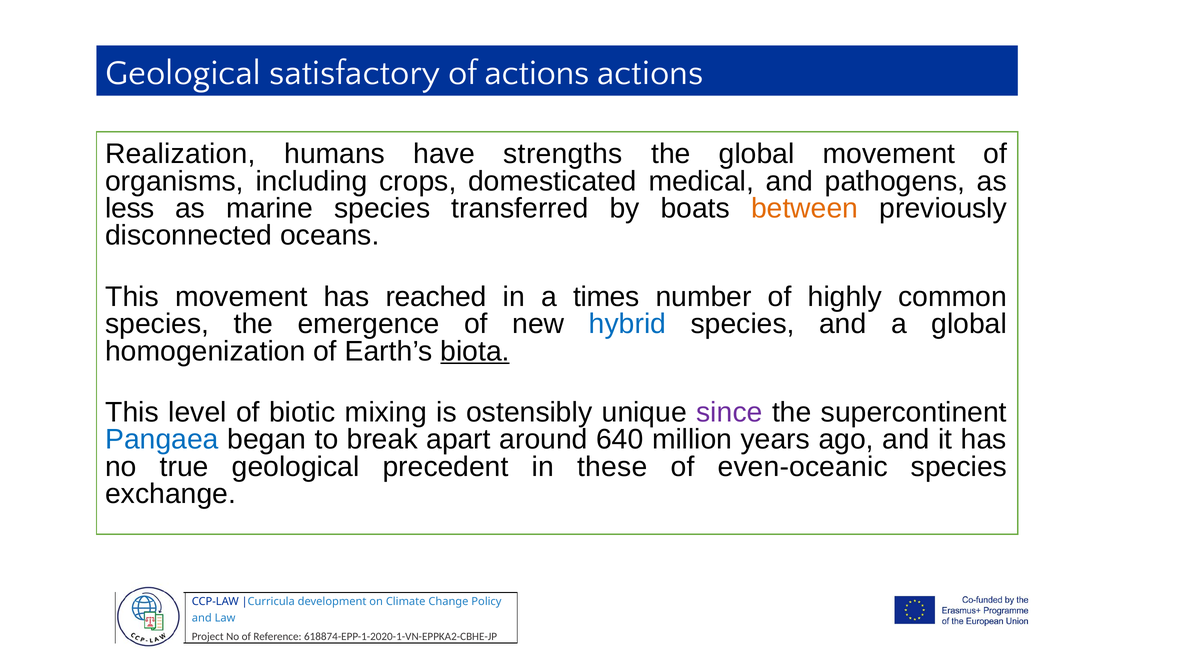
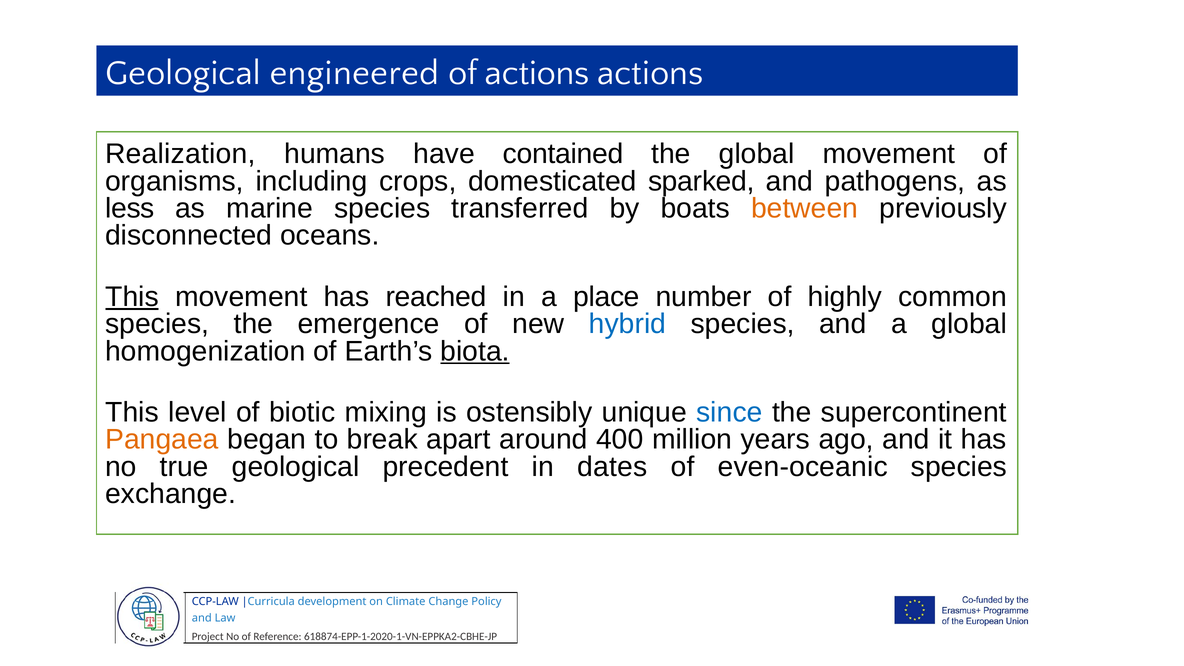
satisfactory: satisfactory -> engineered
strengths: strengths -> contained
medical: medical -> sparked
This at (132, 297) underline: none -> present
times: times -> place
since colour: purple -> blue
Pangaea colour: blue -> orange
640: 640 -> 400
these: these -> dates
